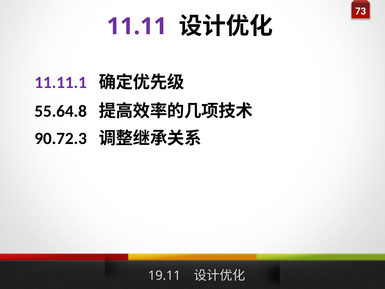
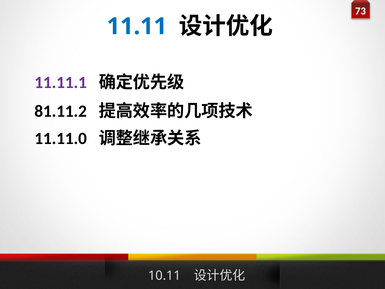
11.11 colour: purple -> blue
55.64.8: 55.64.8 -> 81.11.2
90.72.3: 90.72.3 -> 11.11.0
19.11: 19.11 -> 10.11
